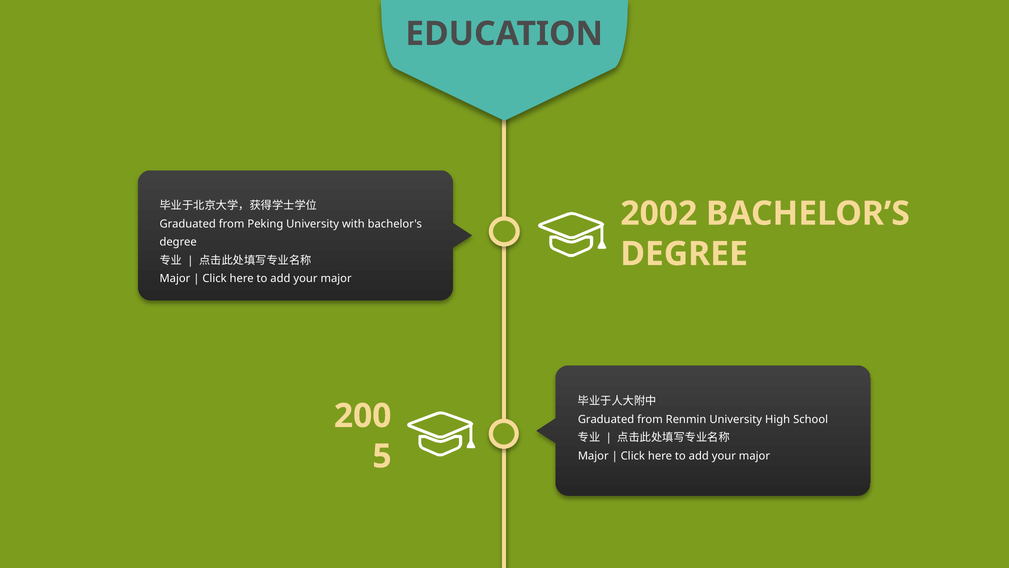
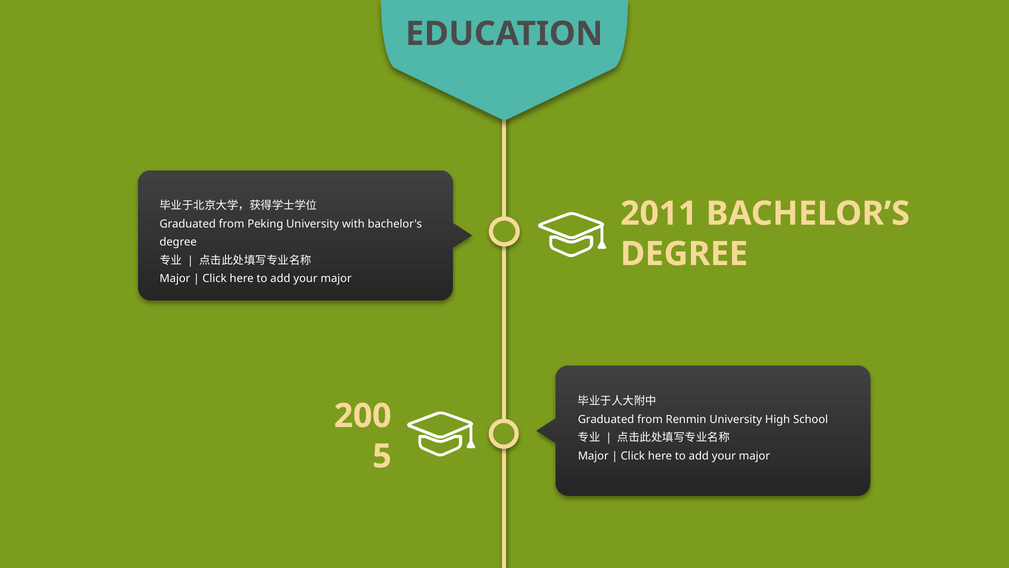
2002: 2002 -> 2011
